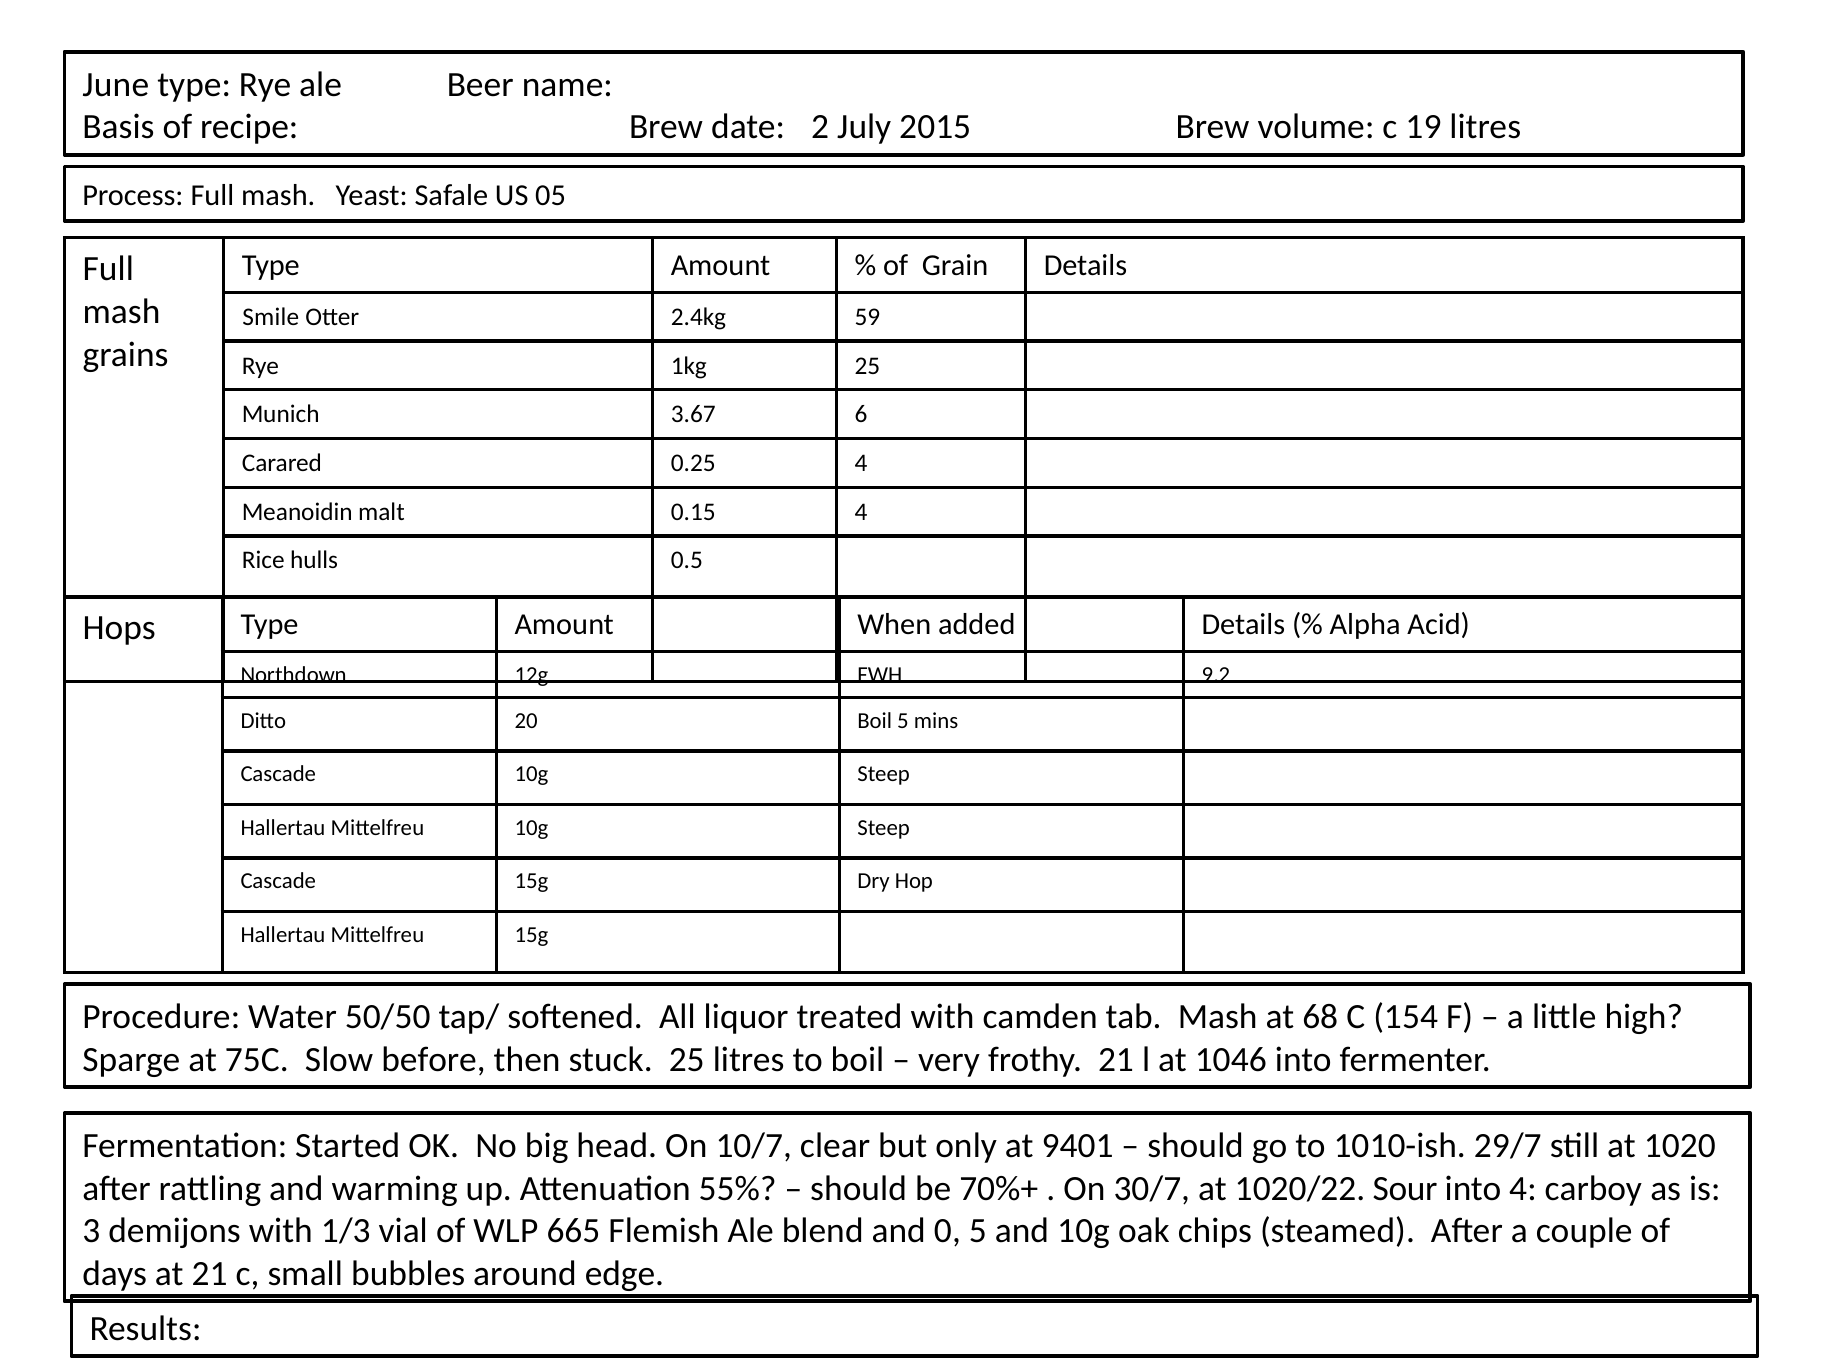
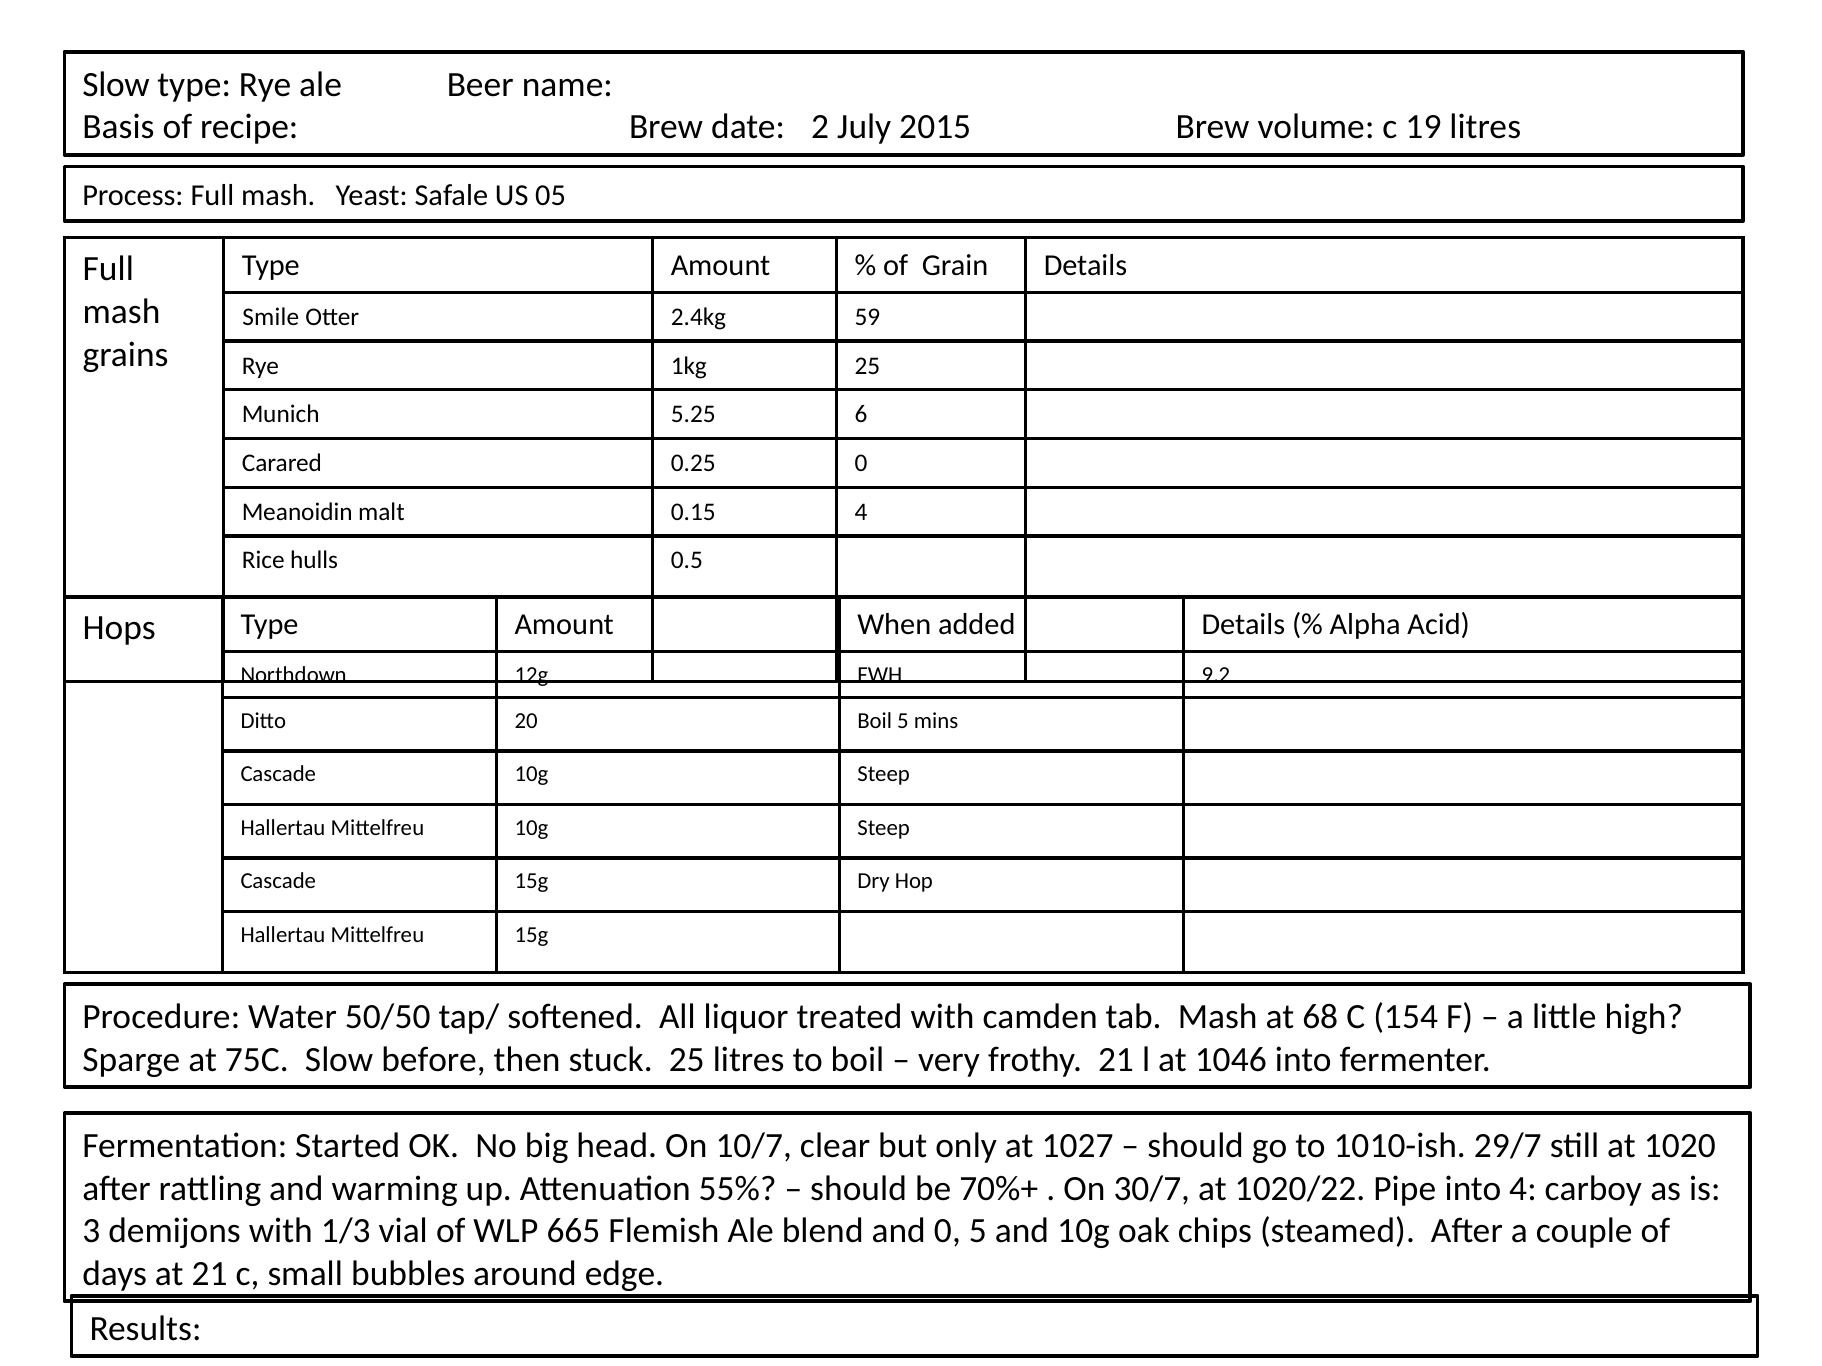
June at (116, 85): June -> Slow
3.67: 3.67 -> 5.25
0.25 4: 4 -> 0
9401: 9401 -> 1027
Sour: Sour -> Pipe
